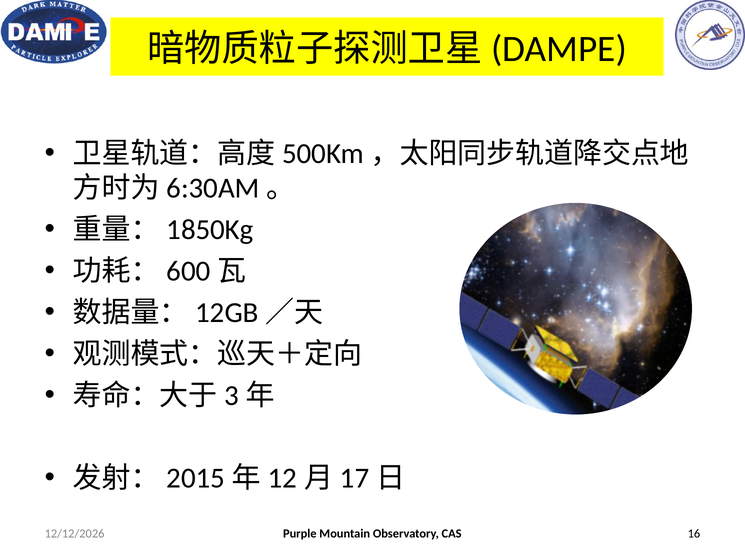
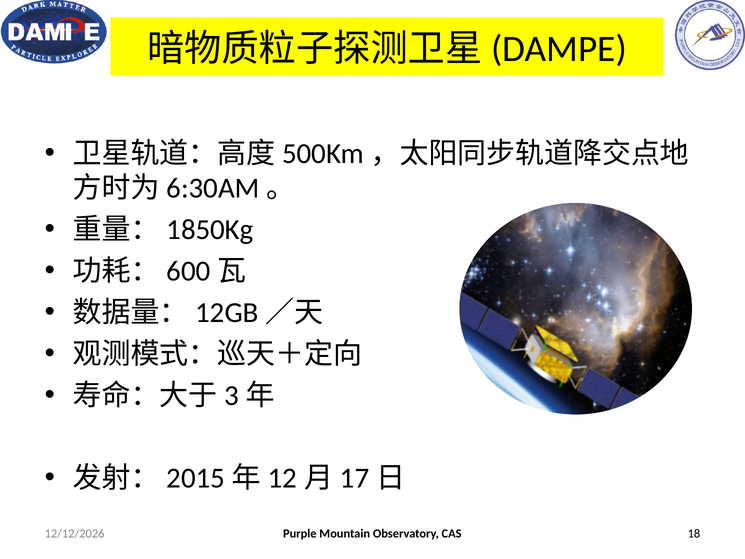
16: 16 -> 18
